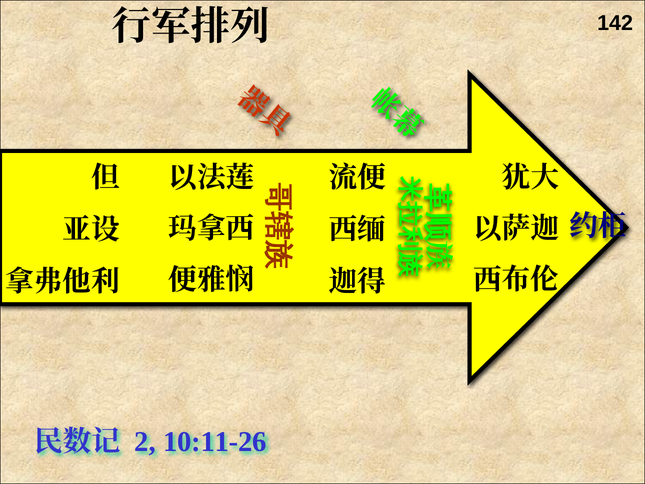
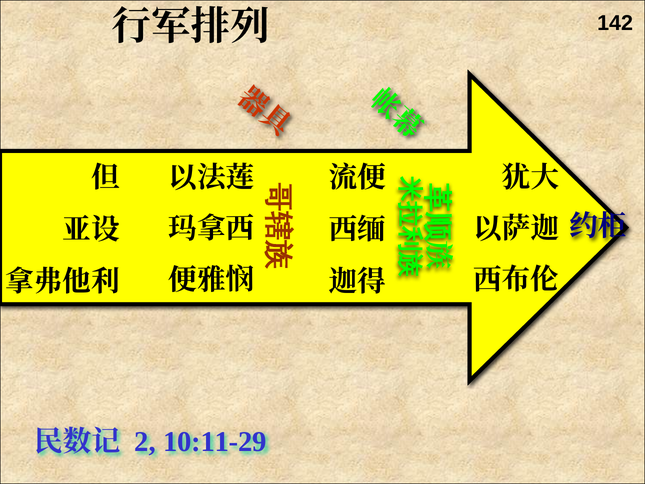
10:11-26: 10:11-26 -> 10:11-29
